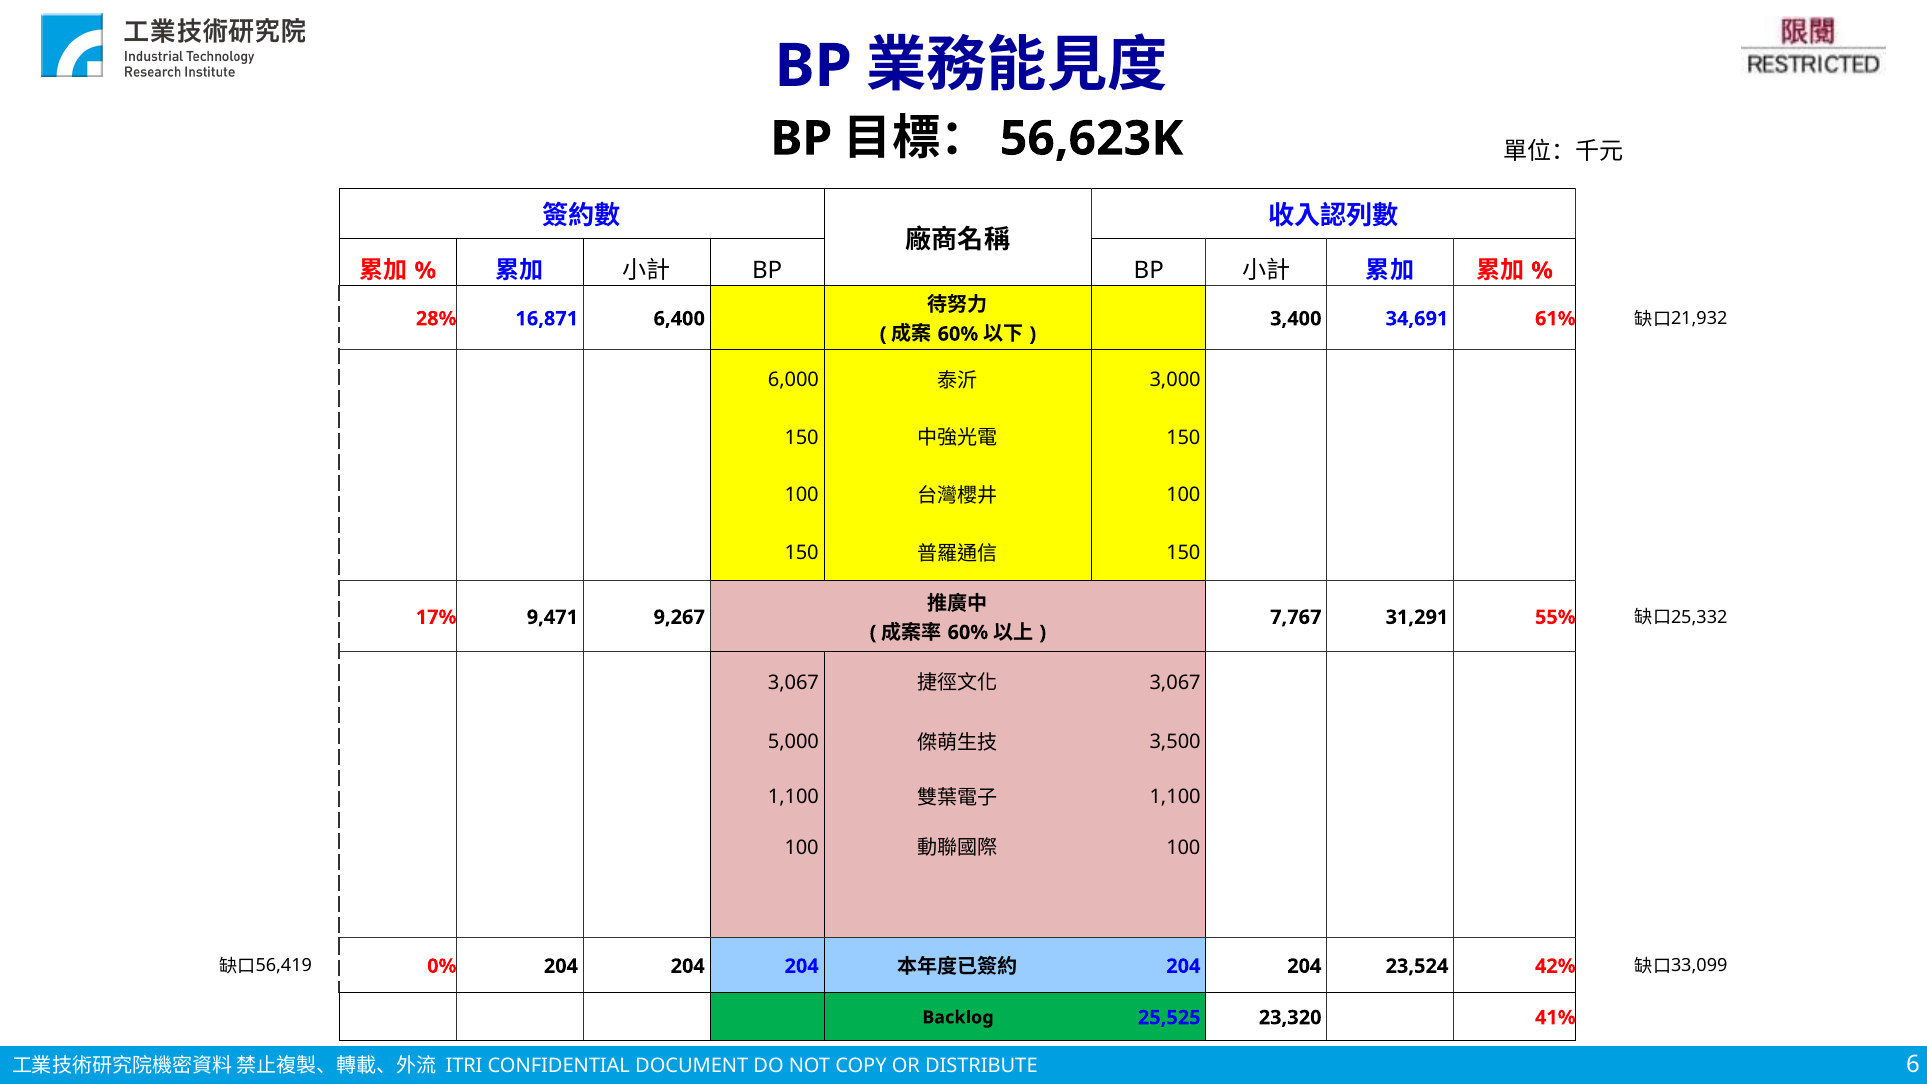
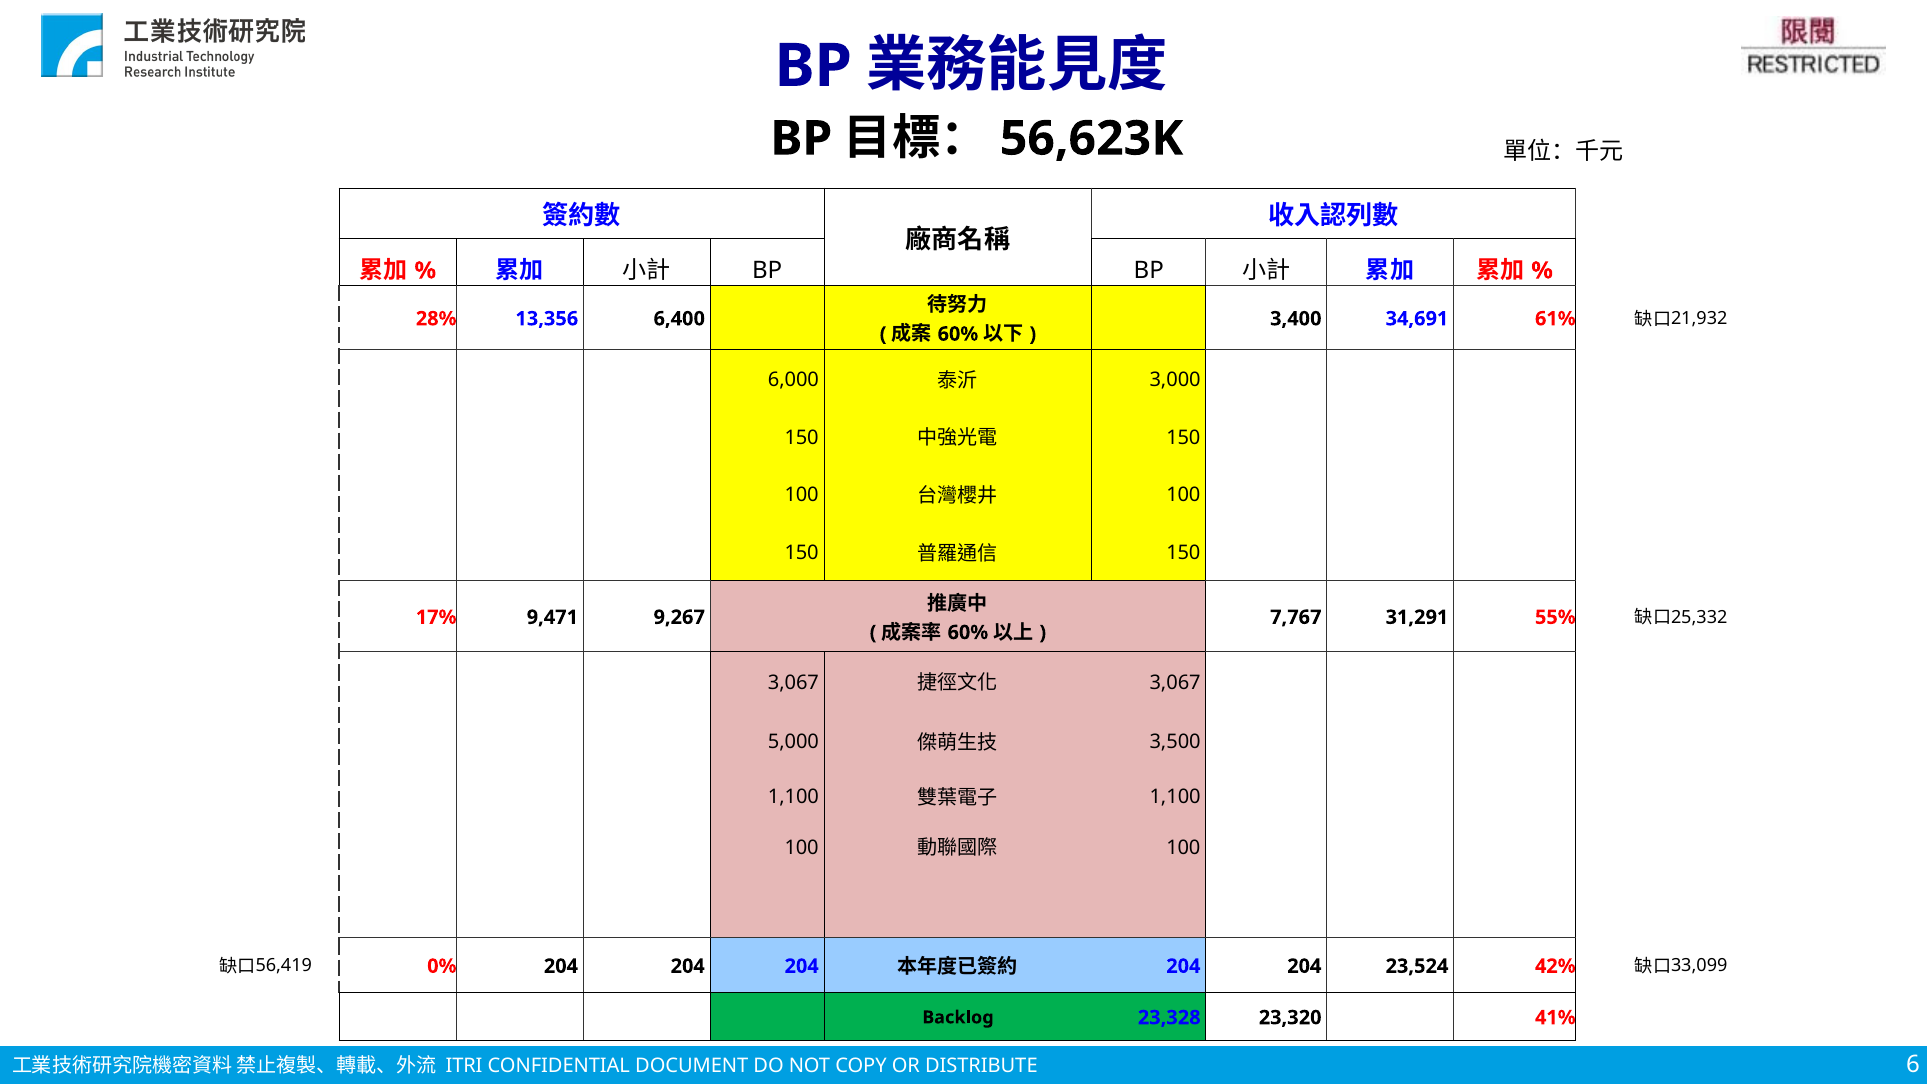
16,871: 16,871 -> 13,356
25,525: 25,525 -> 23,328
